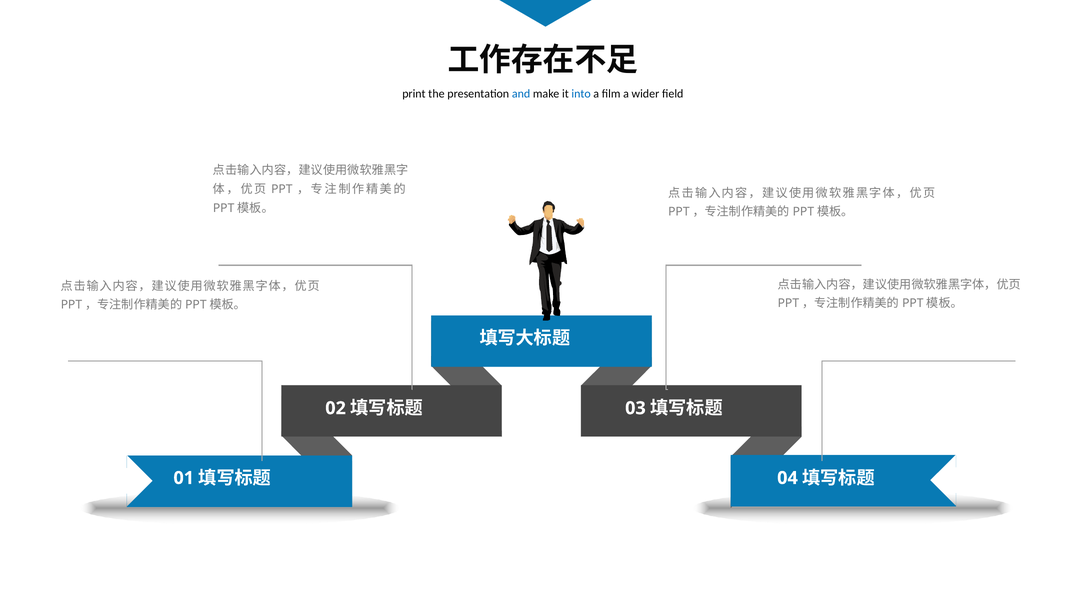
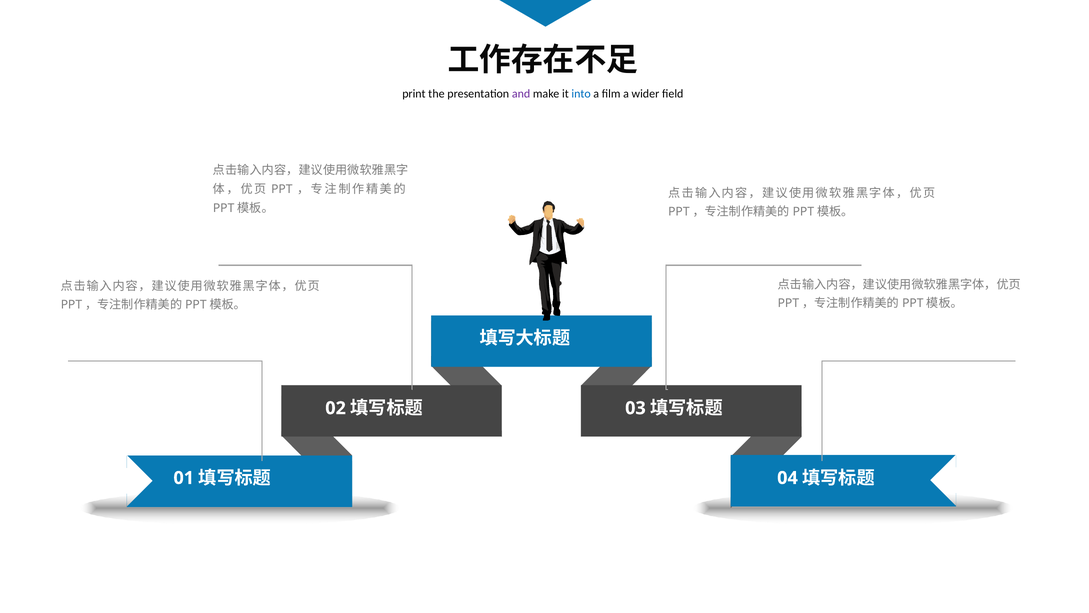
and colour: blue -> purple
